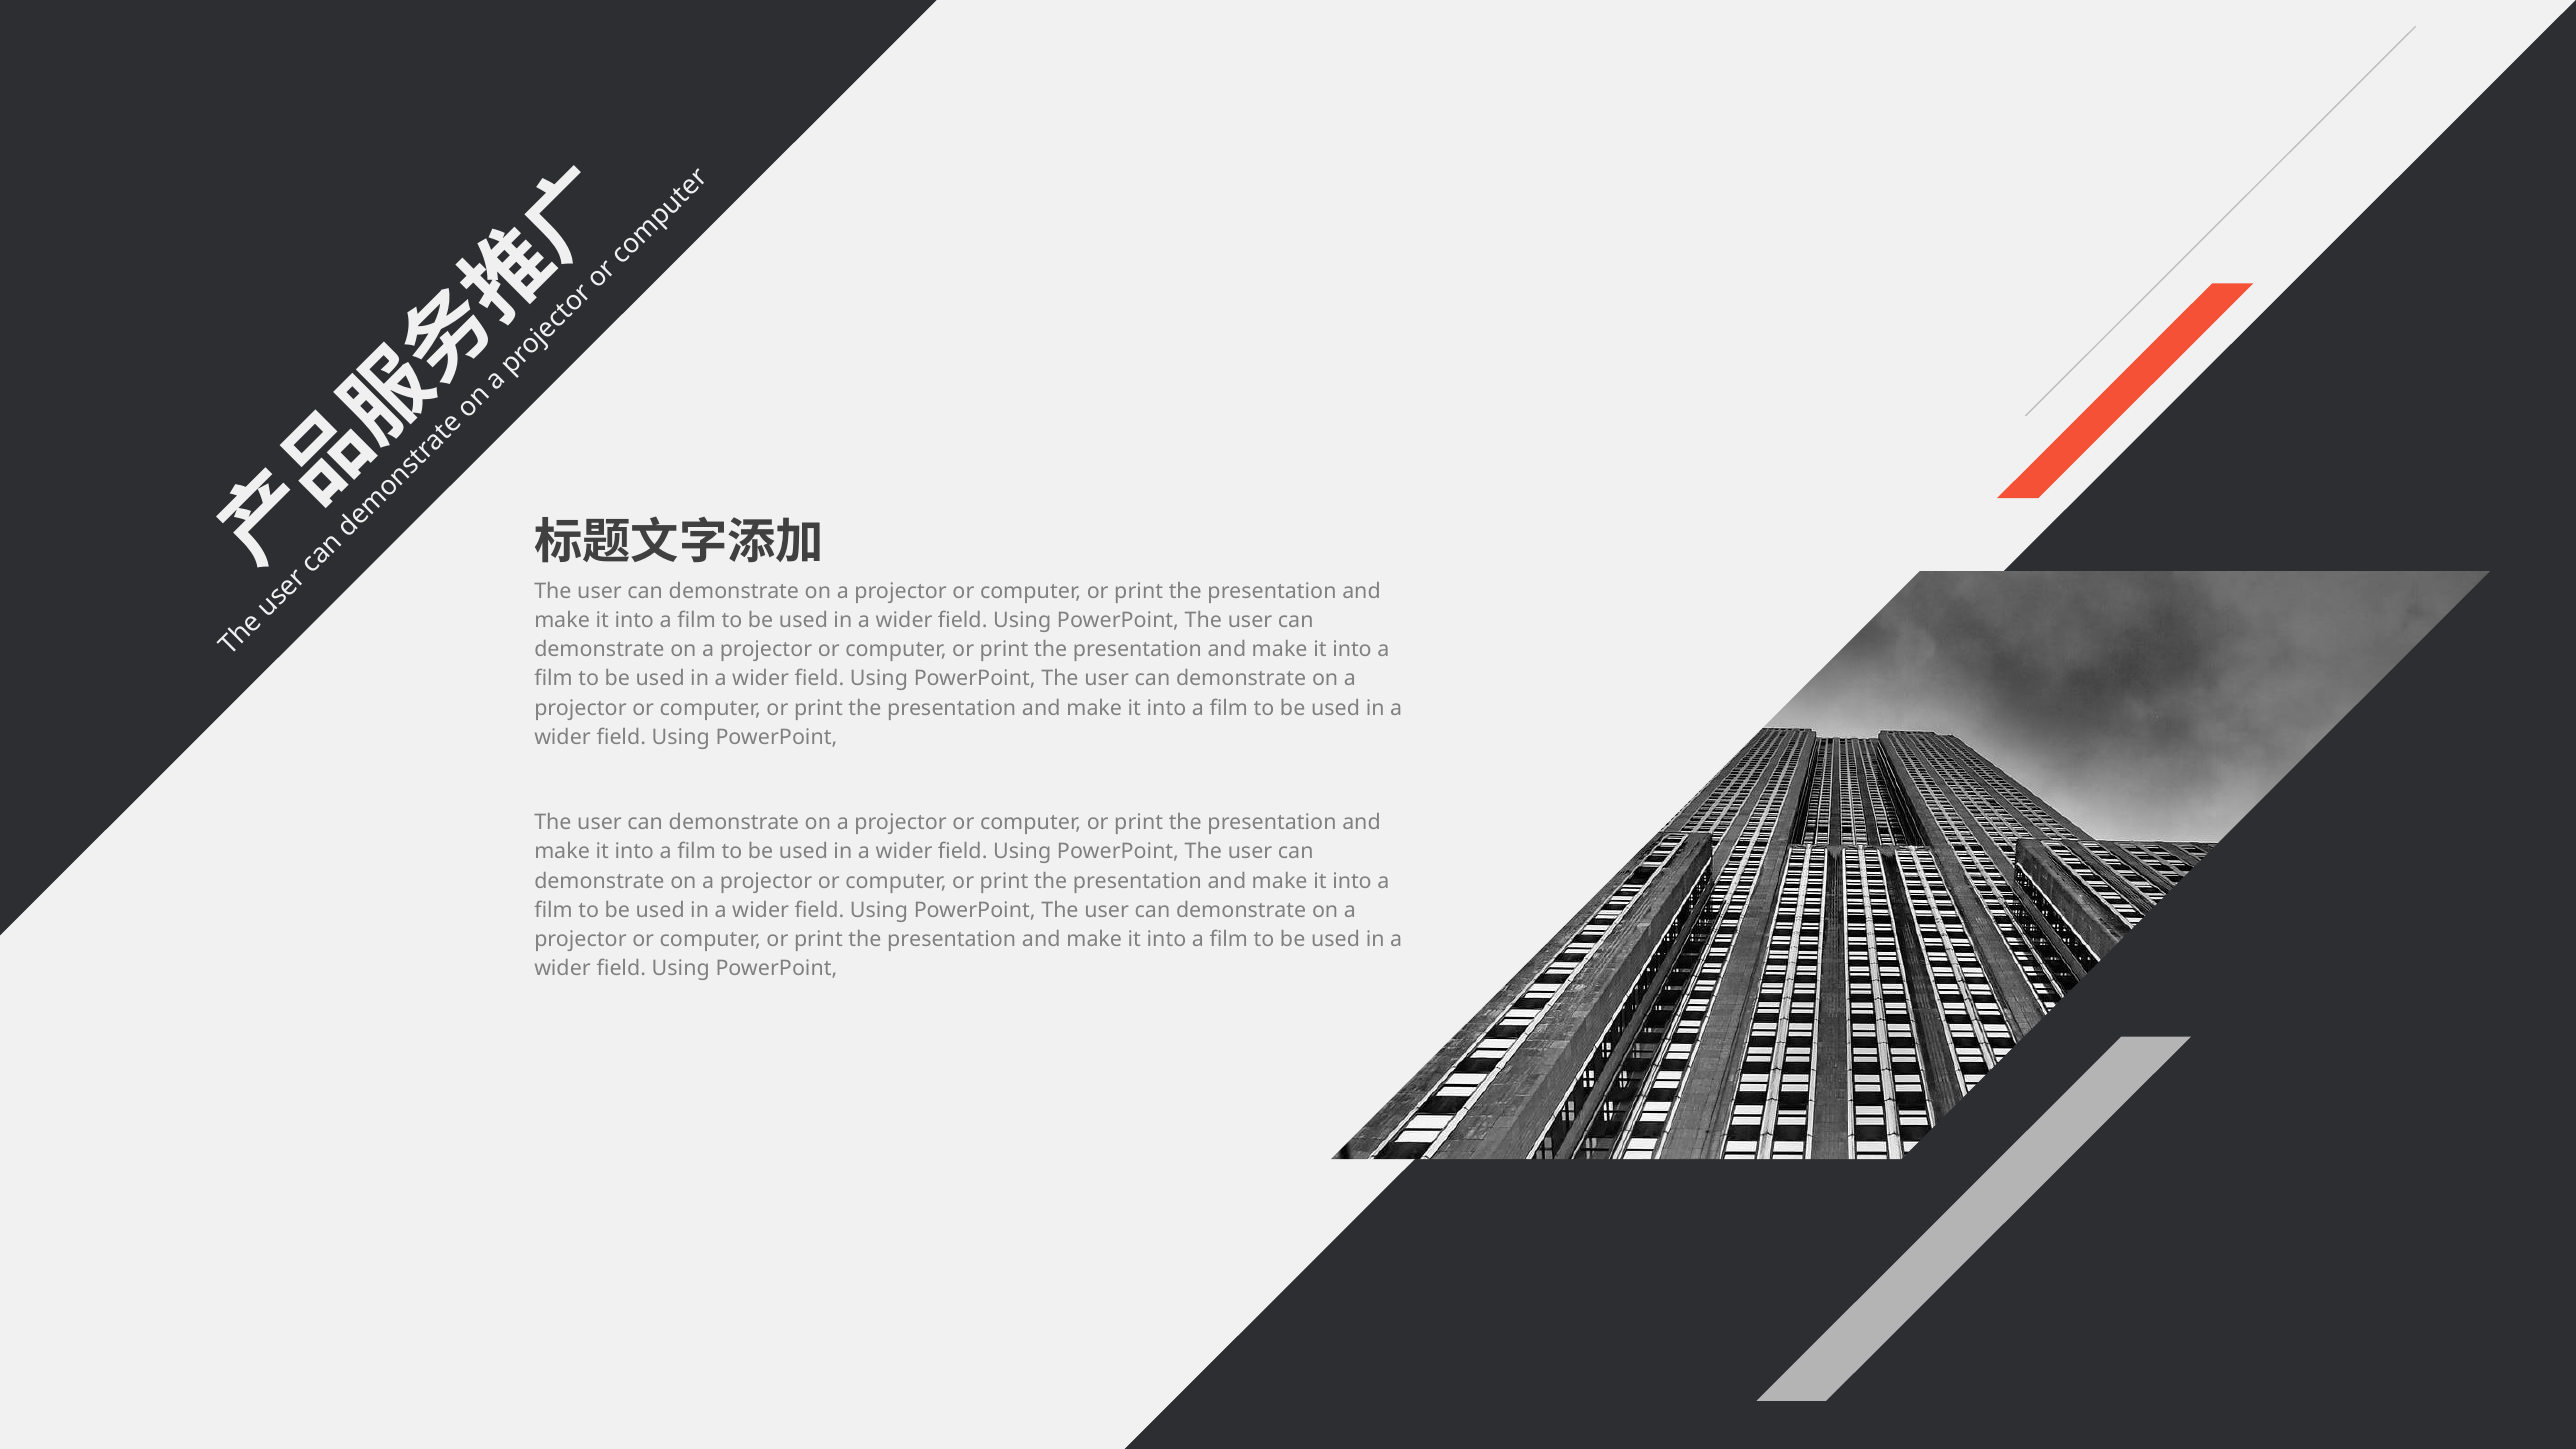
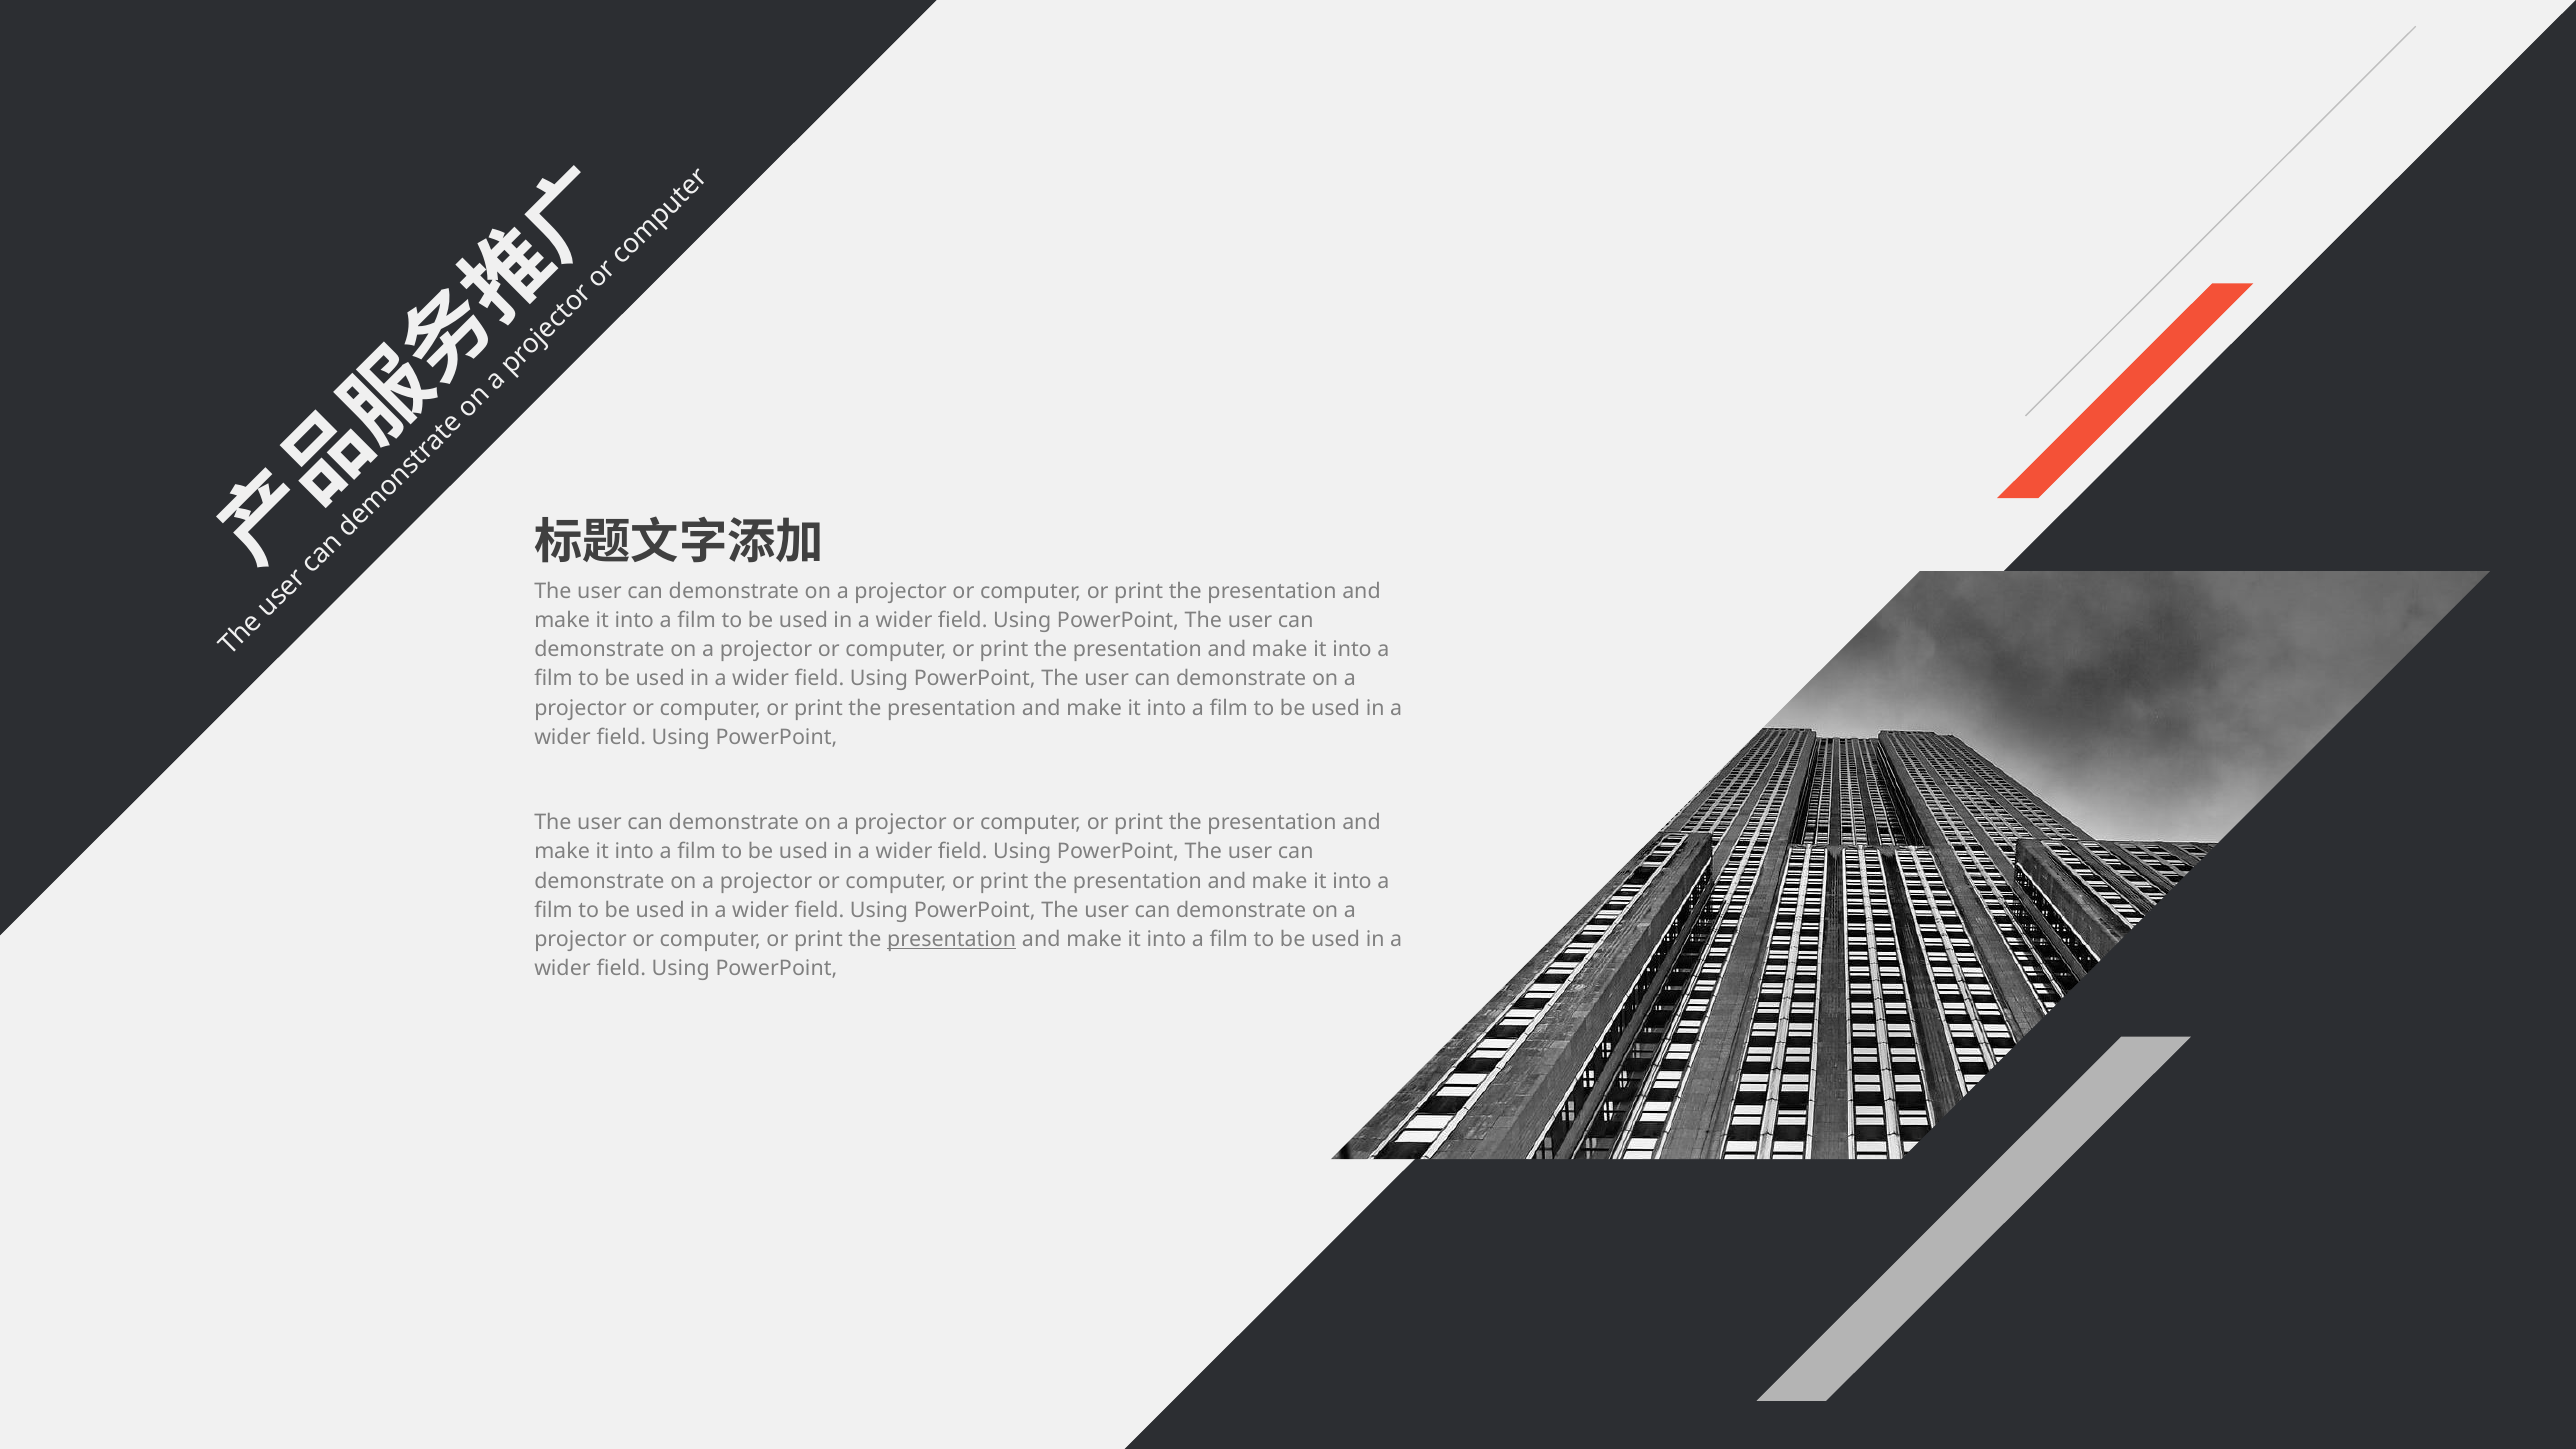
presentation at (952, 940) underline: none -> present
